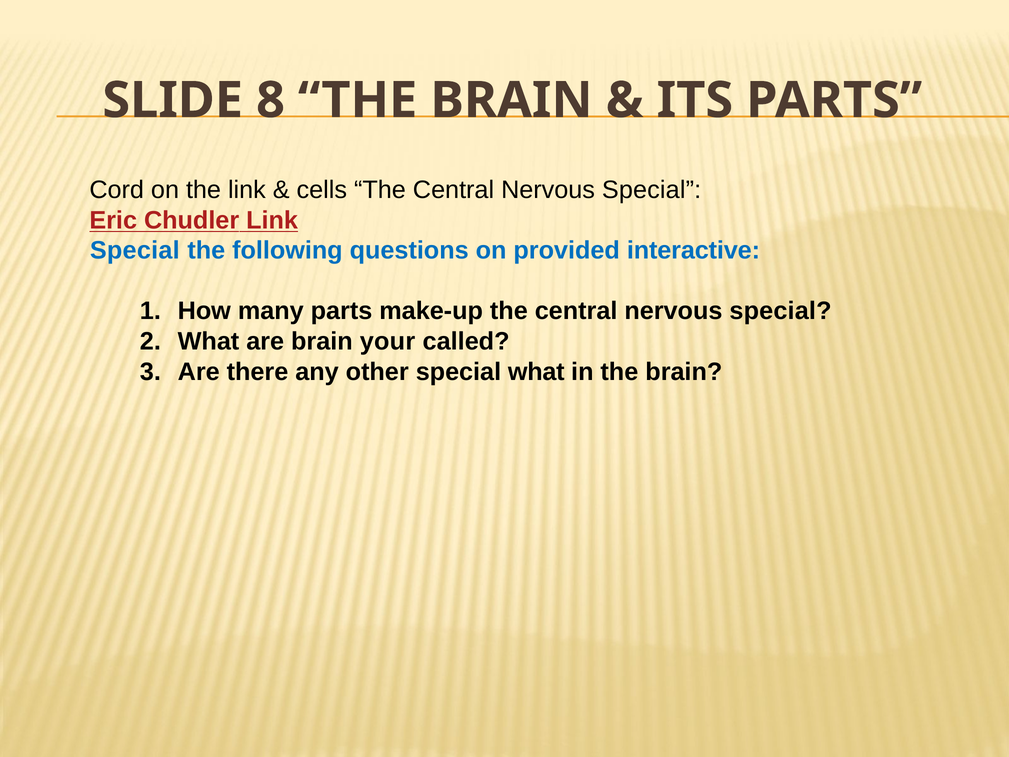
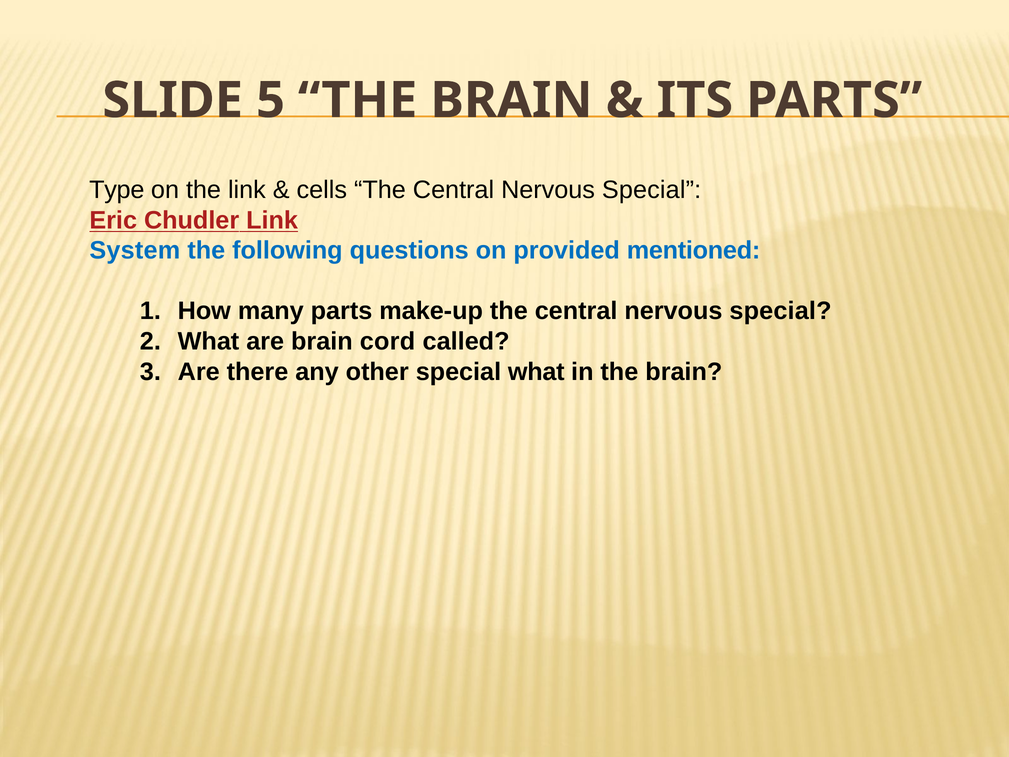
8: 8 -> 5
Cord: Cord -> Type
Special at (135, 251): Special -> System
interactive: interactive -> mentioned
your: your -> cord
